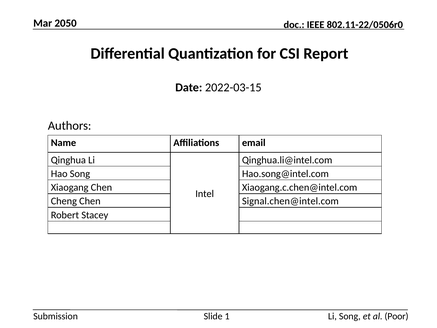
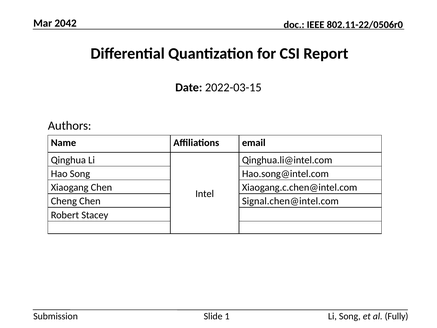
2050: 2050 -> 2042
Poor: Poor -> Fully
